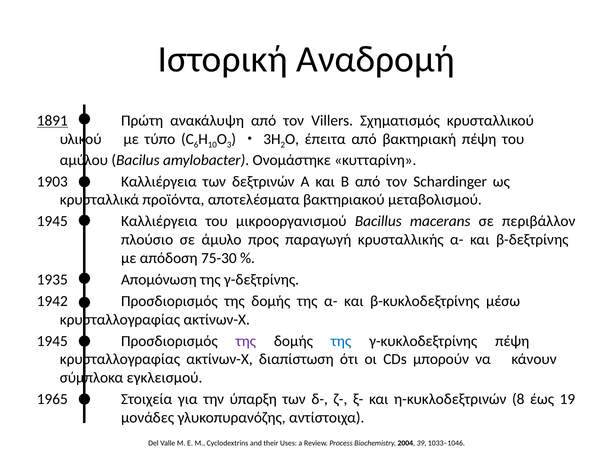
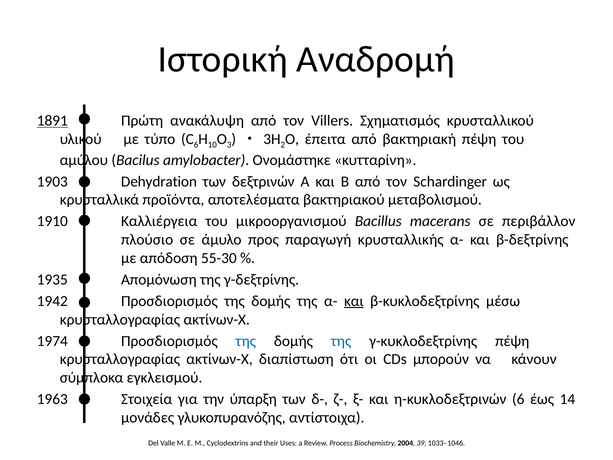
1903 Καλλιέργεια: Καλλιέργεια -> Dehydration
1945 at (52, 221): 1945 -> 1910
75-30: 75-30 -> 55-30
και at (354, 301) underline: none -> present
1945 at (52, 341): 1945 -> 1974
της at (246, 341) colour: purple -> blue
1965: 1965 -> 1963
η-κυκλοδεξτρινών 8: 8 -> 6
19: 19 -> 14
